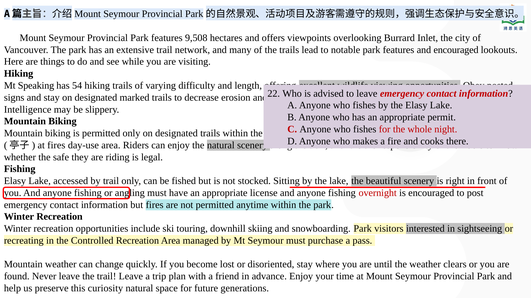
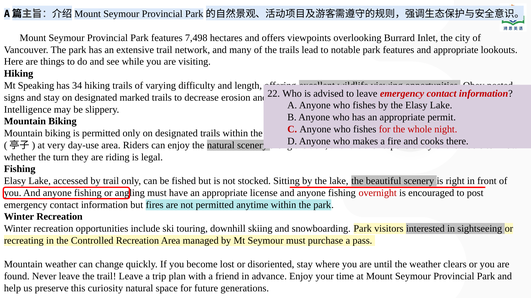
9,508: 9,508 -> 7,498
and encouraged: encouraged -> appropriate
54: 54 -> 34
at fires: fires -> very
safe: safe -> turn
